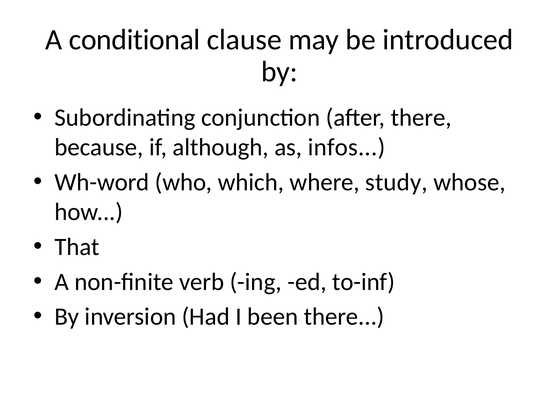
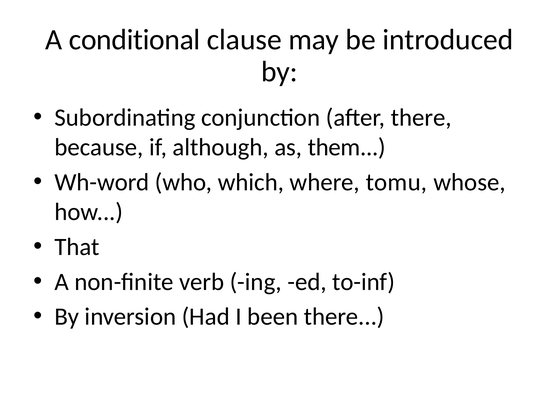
infos: infos -> them
study: study -> tomu
